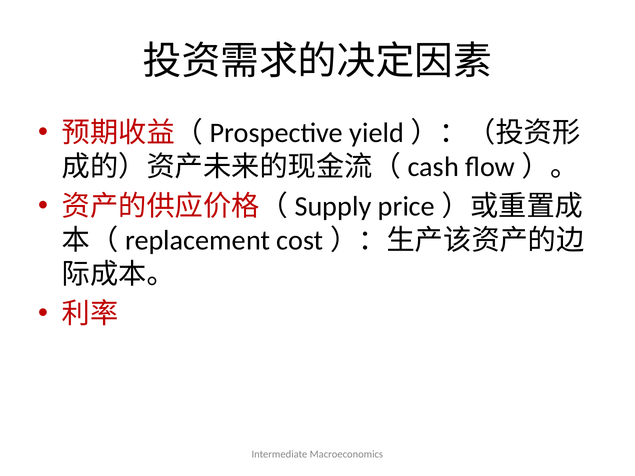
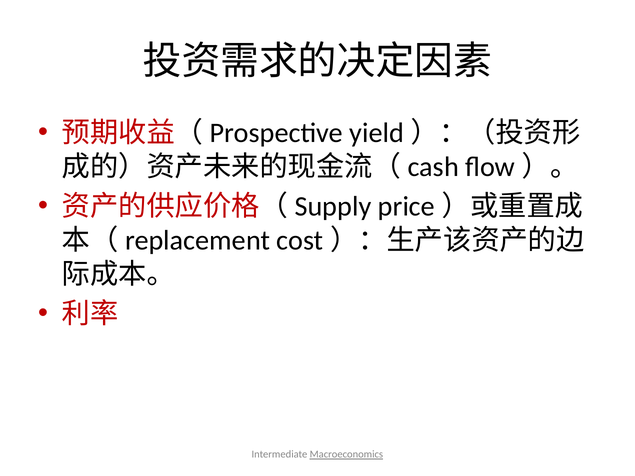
Macroeconomics underline: none -> present
